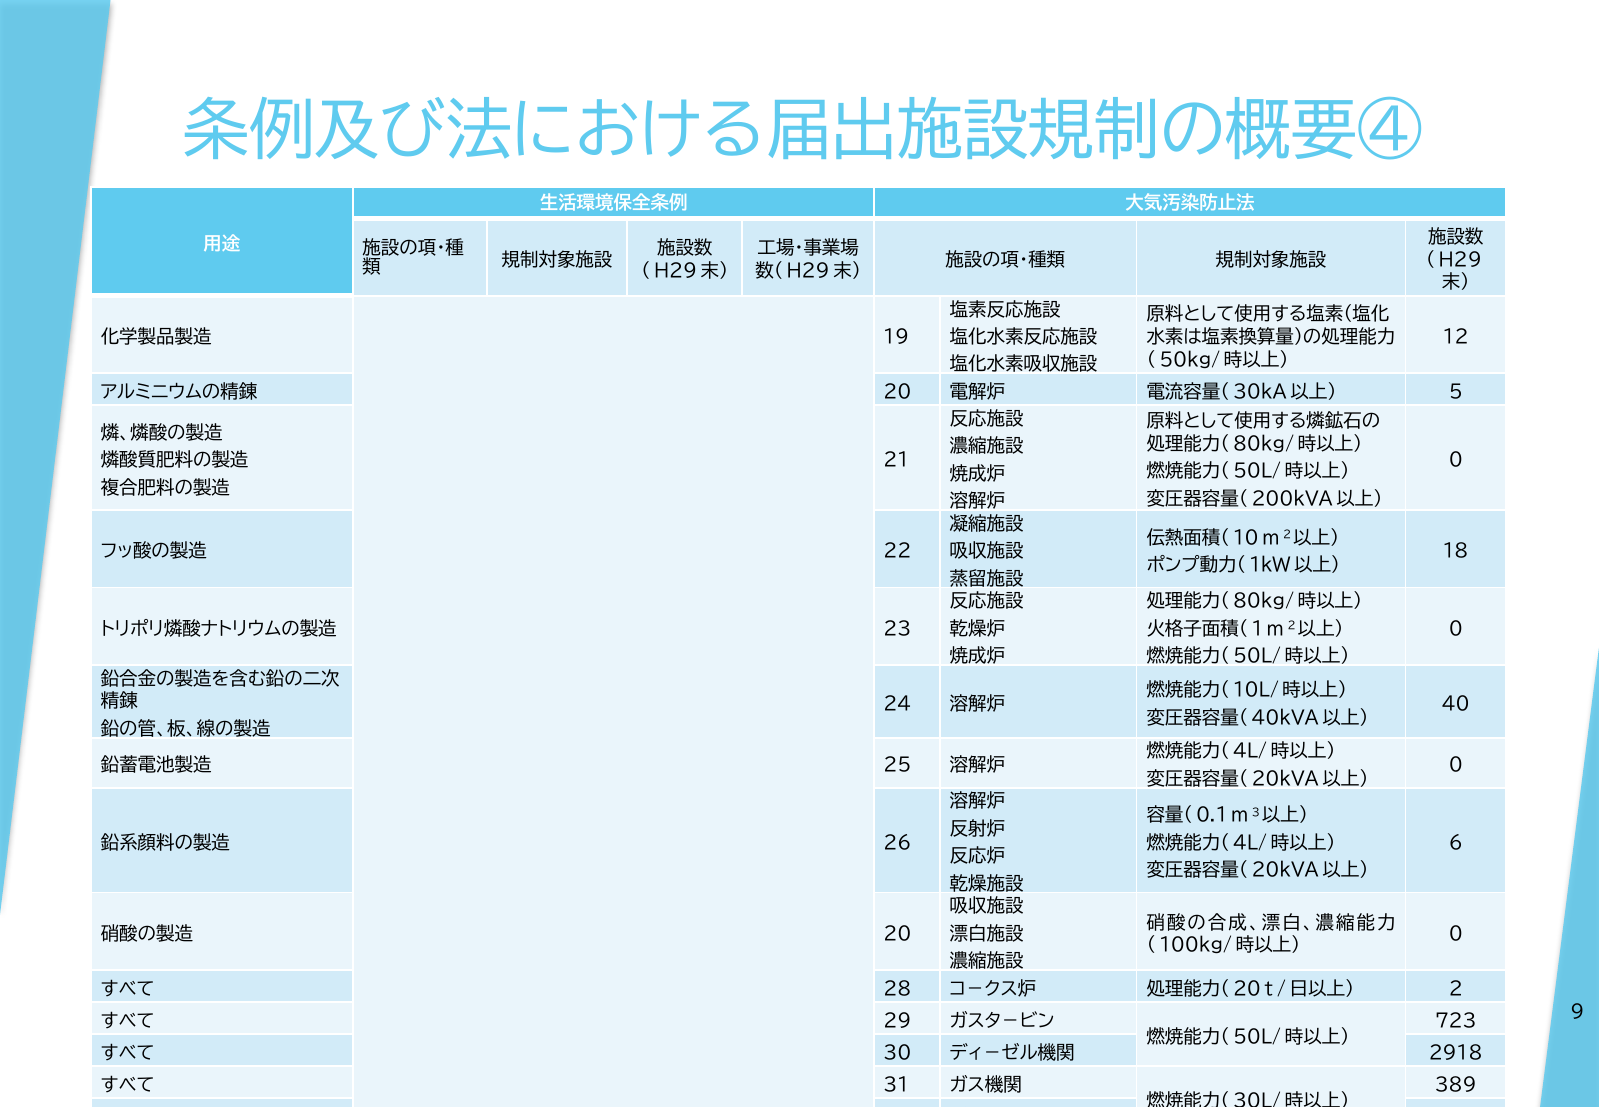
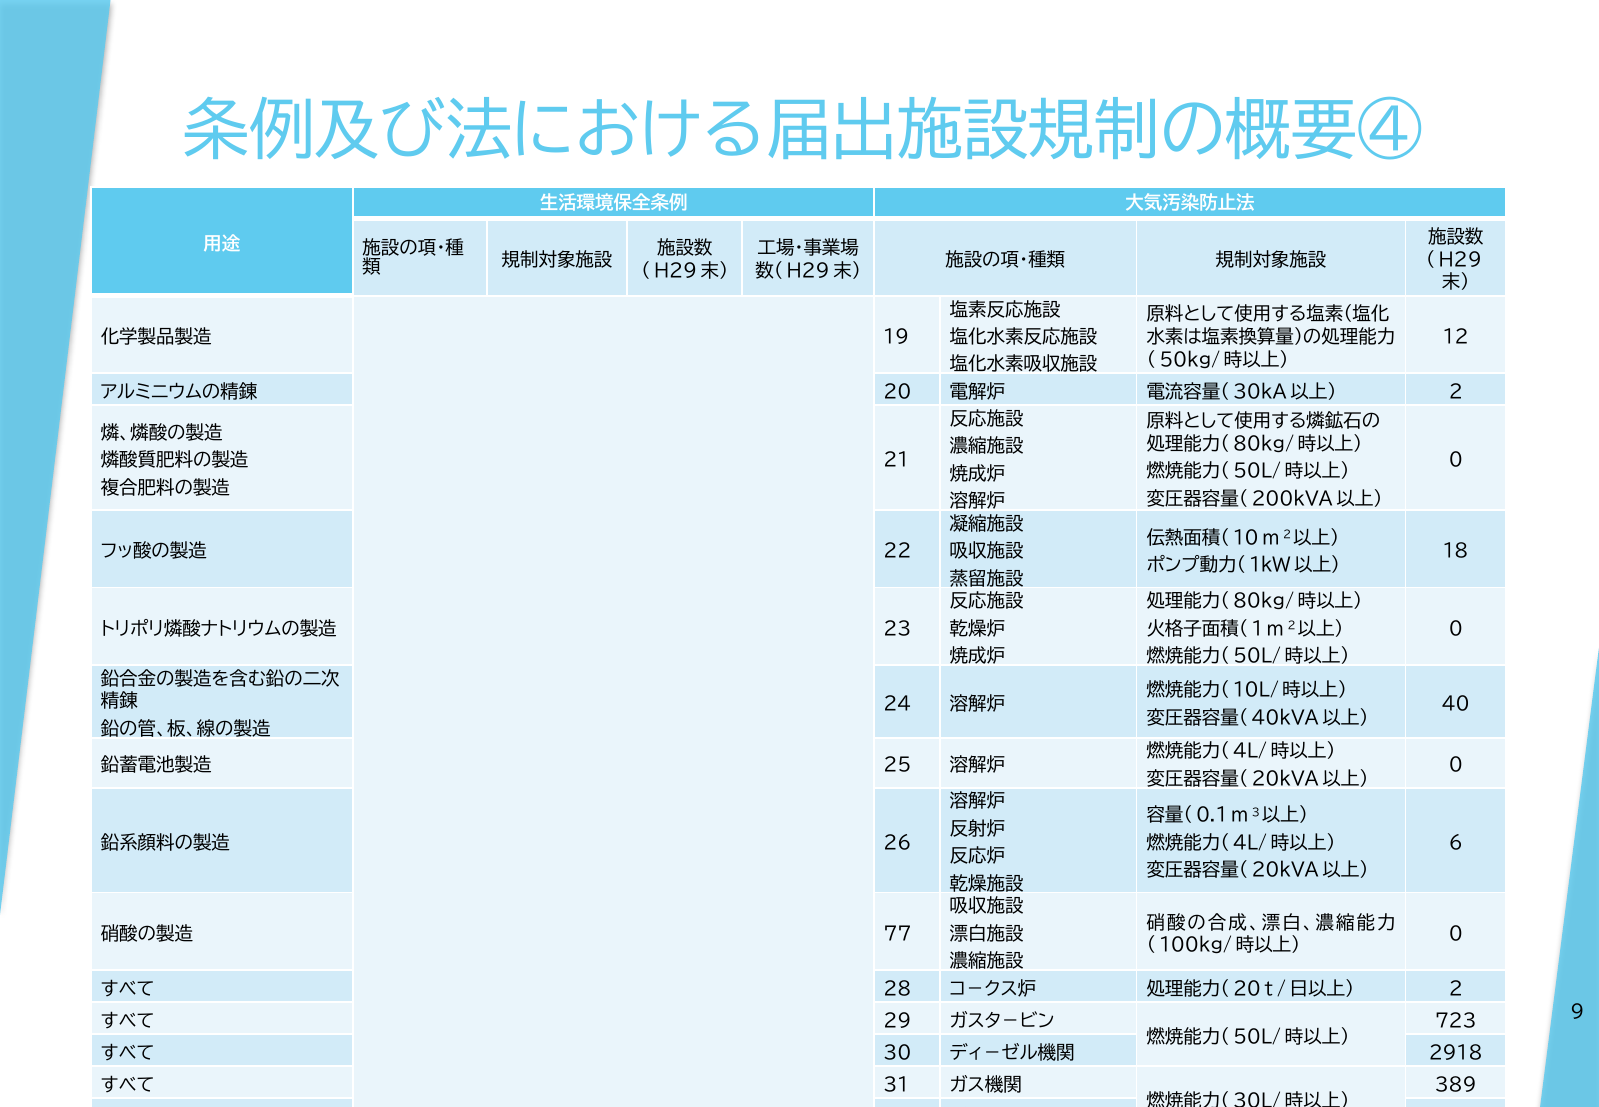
5 at (1456, 392): 5 -> 2
20 at (897, 934): 20 -> 77
